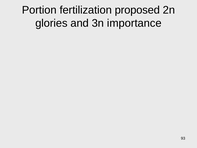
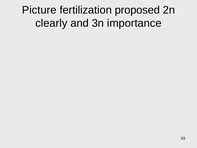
Portion: Portion -> Picture
glories: glories -> clearly
